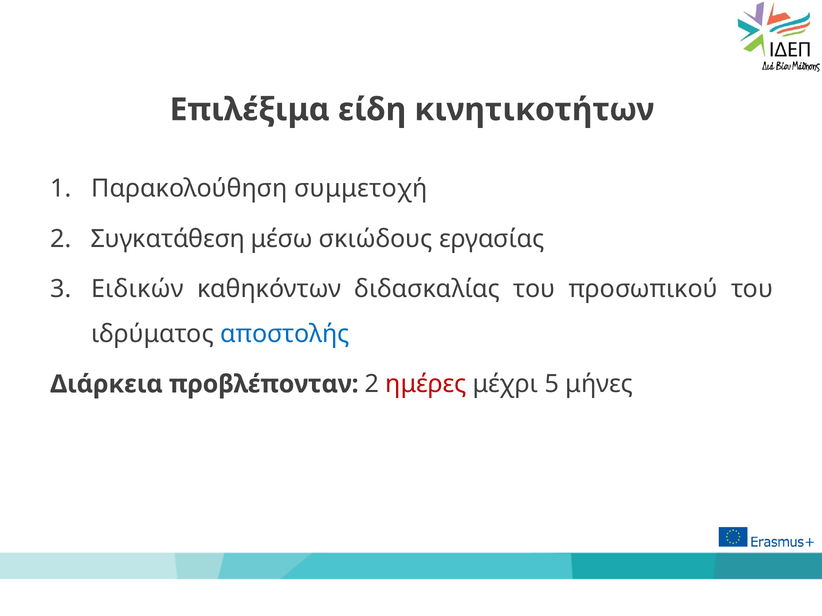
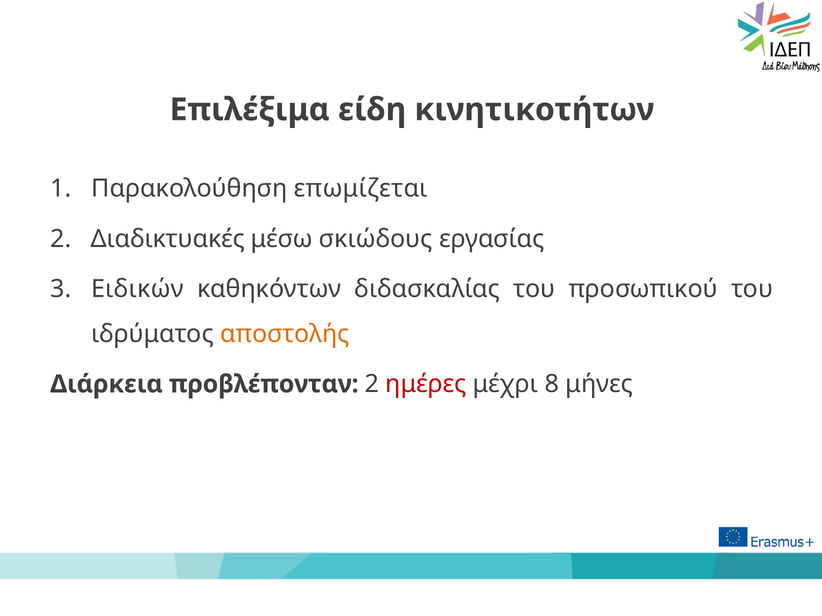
συμμετοχή: συμμετοχή -> επωμίζεται
Συγκατάθεση: Συγκατάθεση -> Διαδικτυακές
αποστολής colour: blue -> orange
5: 5 -> 8
